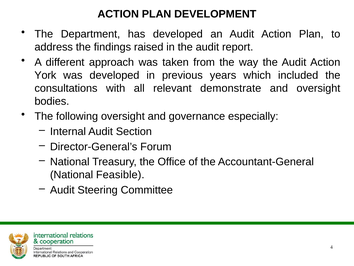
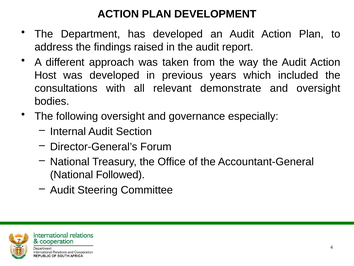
York: York -> Host
Feasible: Feasible -> Followed
